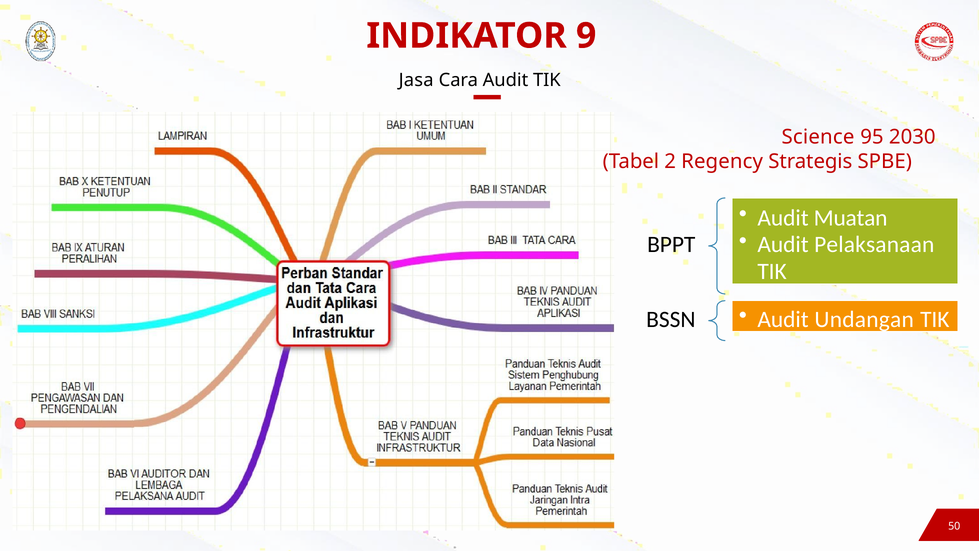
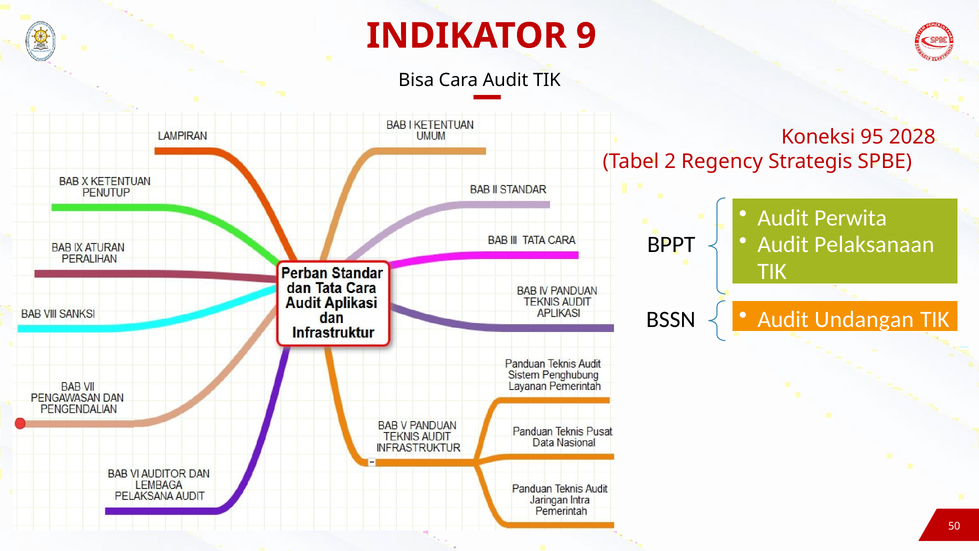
Jasa: Jasa -> Bisa
Science: Science -> Koneksi
2030: 2030 -> 2028
Muatan: Muatan -> Perwita
